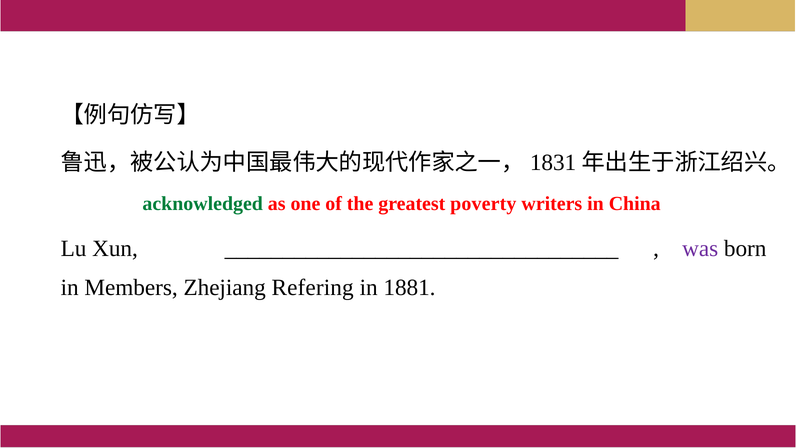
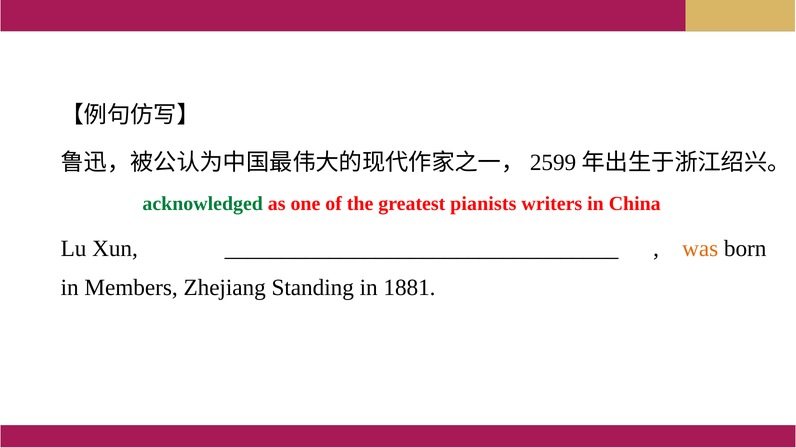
1831: 1831 -> 2599
poverty: poverty -> pianists
was colour: purple -> orange
Refering: Refering -> Standing
